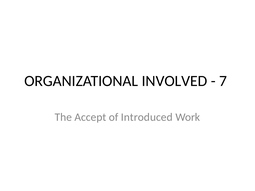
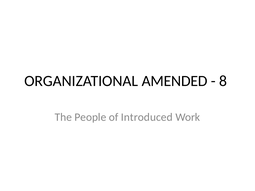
INVOLVED: INVOLVED -> AMENDED
7: 7 -> 8
Accept: Accept -> People
